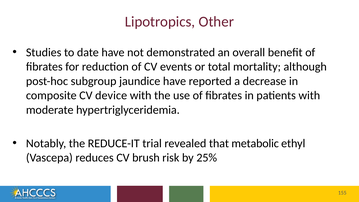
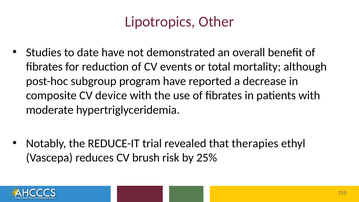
jaundice: jaundice -> program
metabolic: metabolic -> therapies
